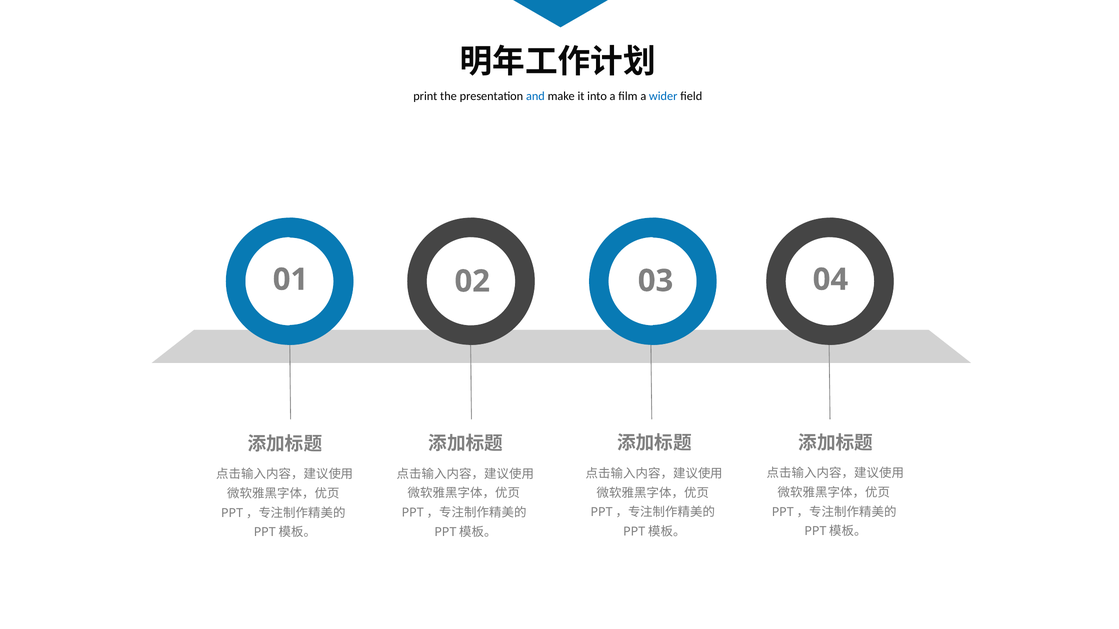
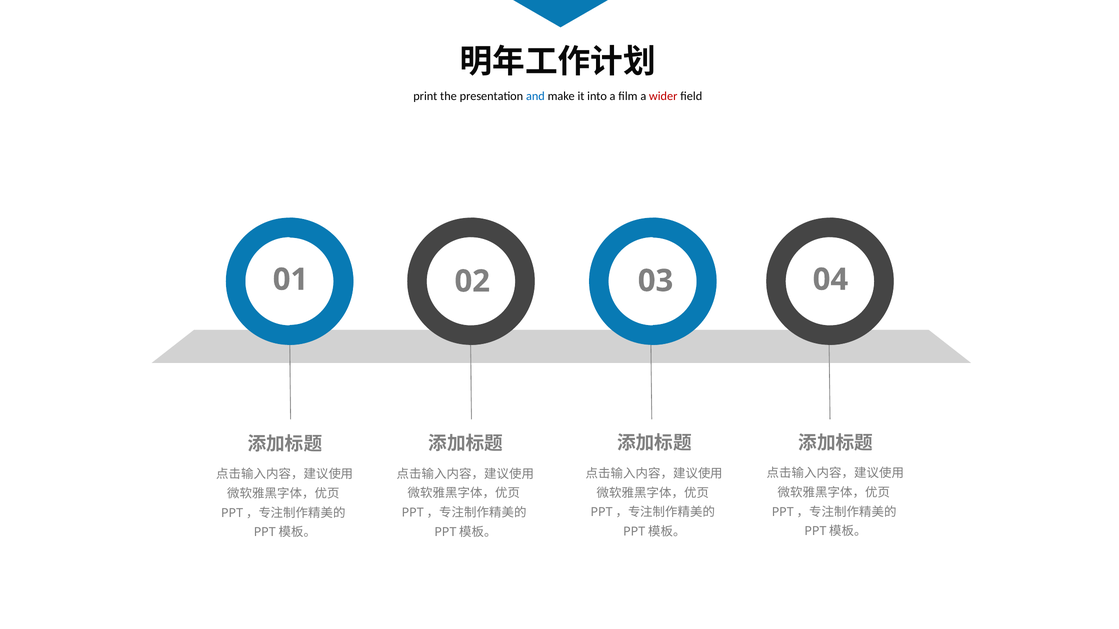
wider colour: blue -> red
